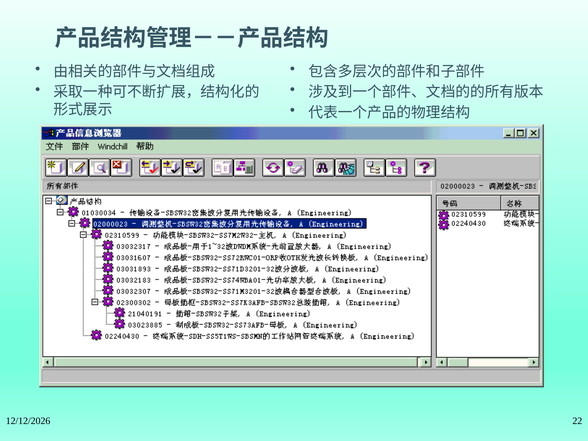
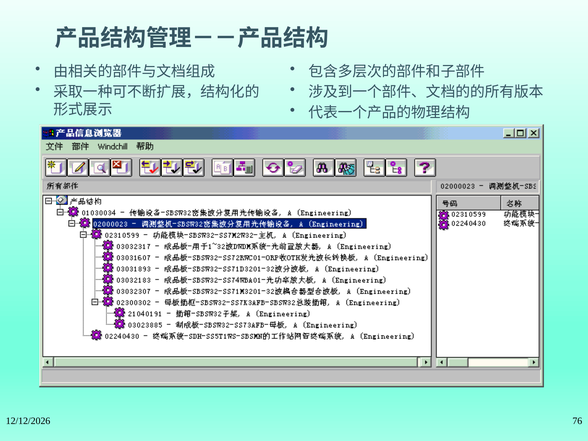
22: 22 -> 76
